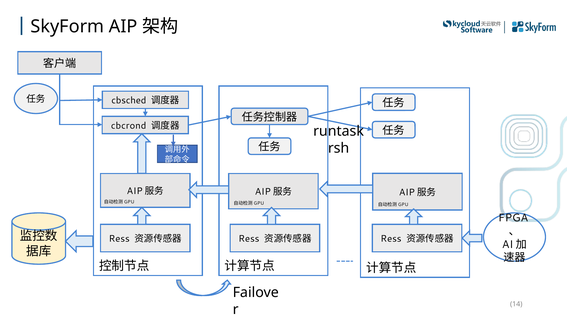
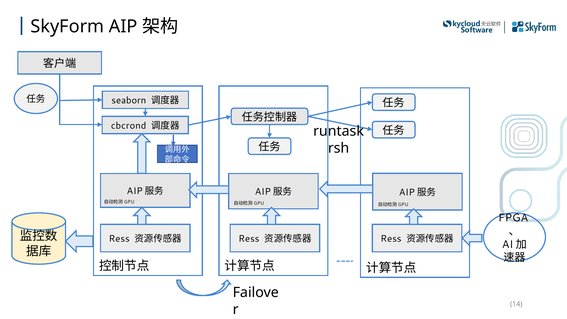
cbsched: cbsched -> seaborn
